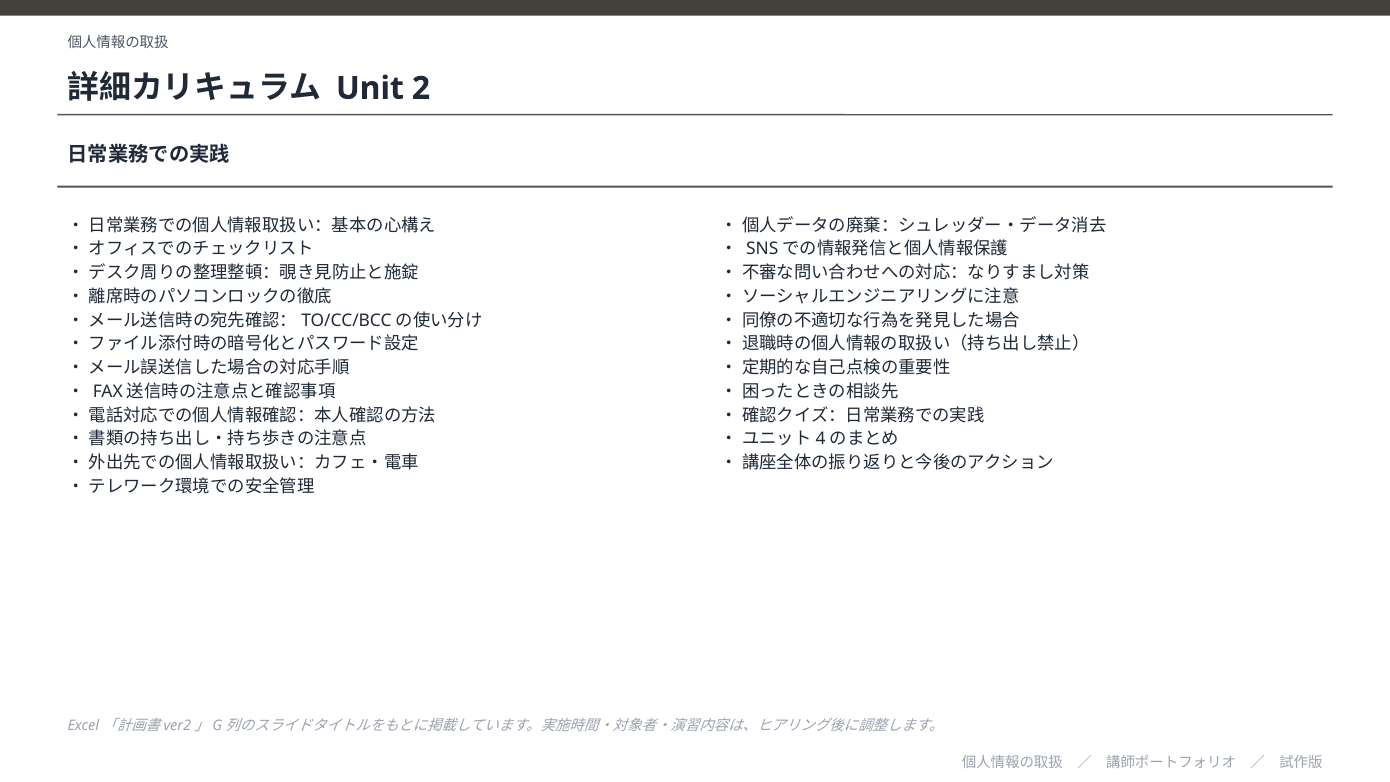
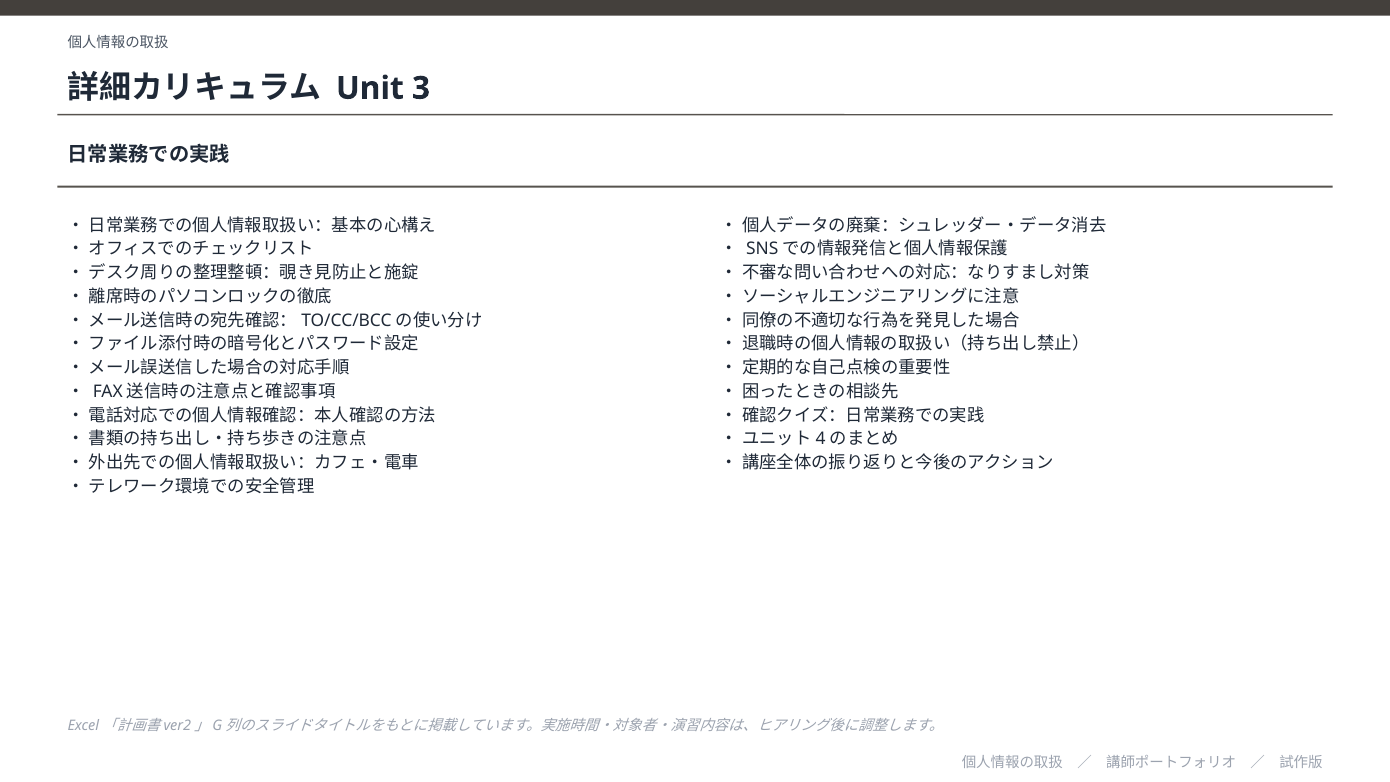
2: 2 -> 3
